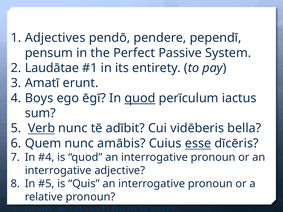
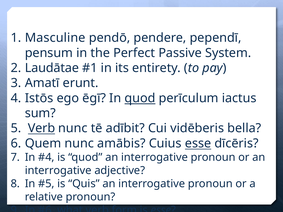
Adjectives: Adjectives -> Masculine
Boys: Boys -> Istōs
